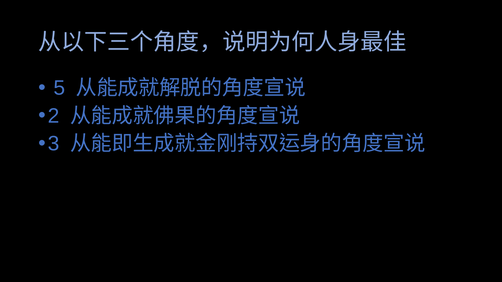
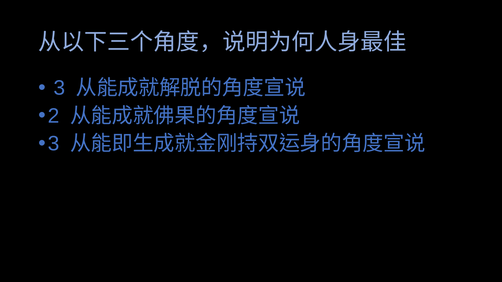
5: 5 -> 3
